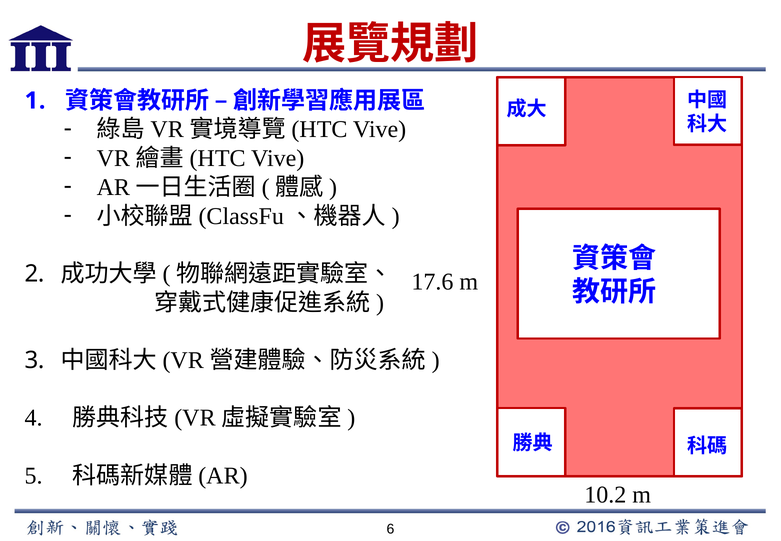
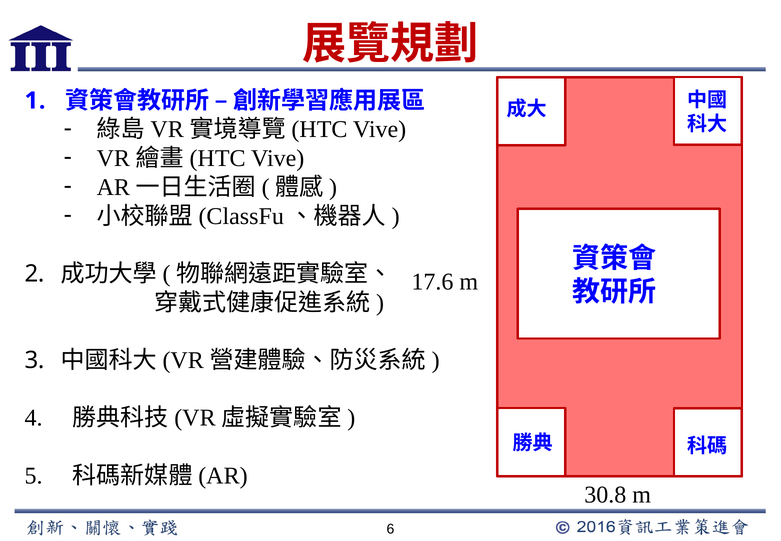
10.2: 10.2 -> 30.8
